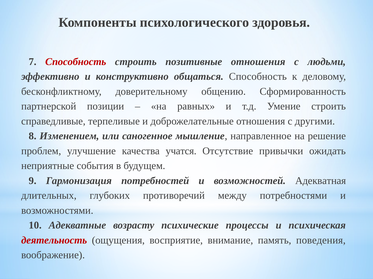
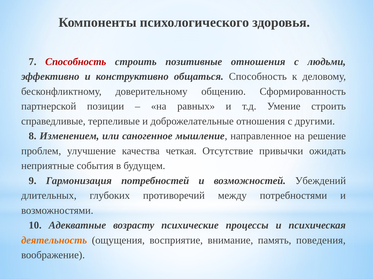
учатся: учатся -> четкая
Адекватная: Адекватная -> Убеждений
деятельность colour: red -> orange
